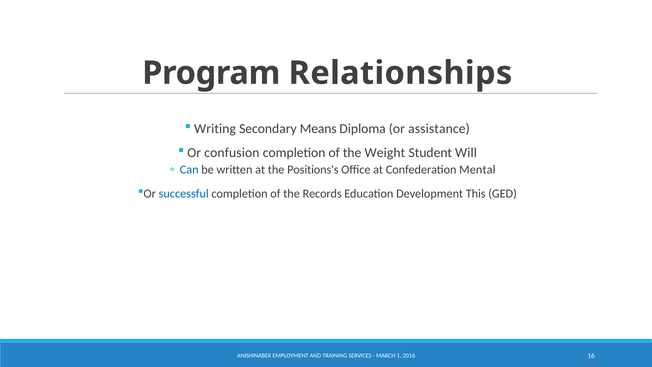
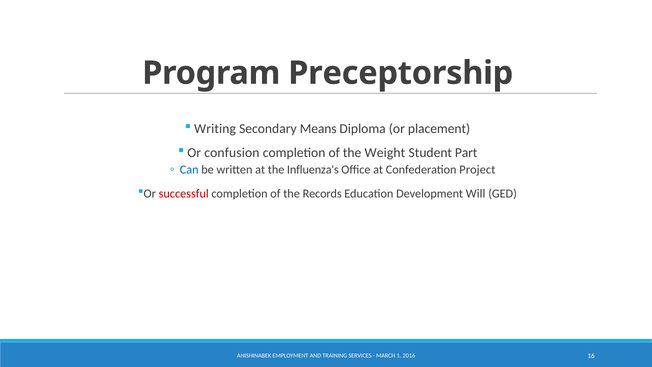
Relationships: Relationships -> Preceptorship
assistance: assistance -> placement
Will: Will -> Part
Positions's: Positions's -> Influenza's
Mental: Mental -> Project
successful colour: blue -> red
This: This -> Will
